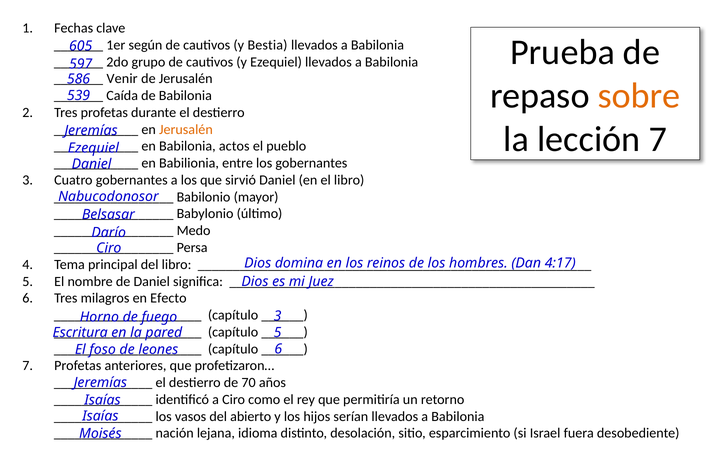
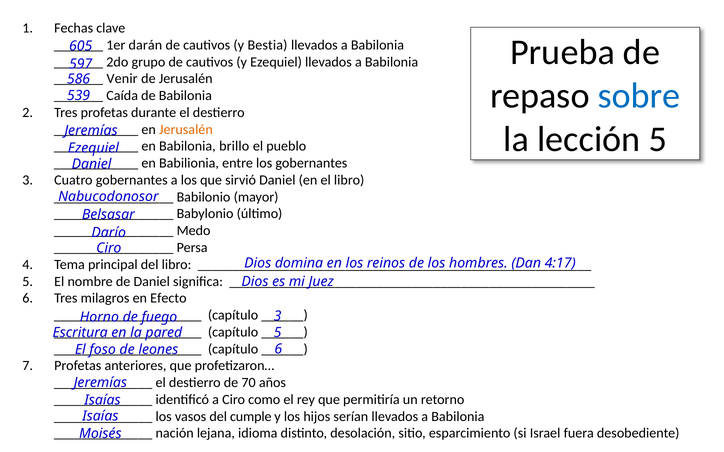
según: según -> darán
sobre colour: orange -> blue
lección 7: 7 -> 5
actos: actos -> brillo
abierto: abierto -> cumple
